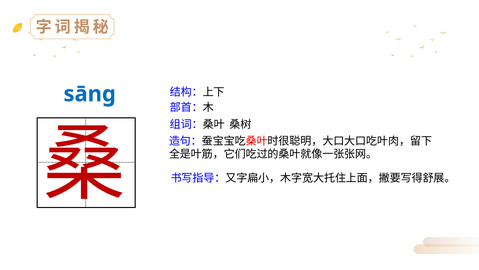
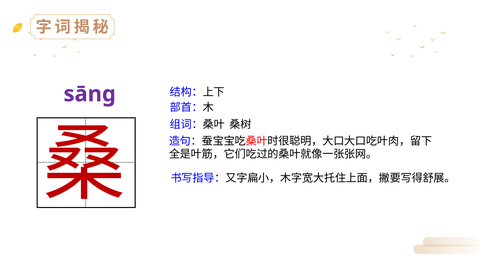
sāng colour: blue -> purple
